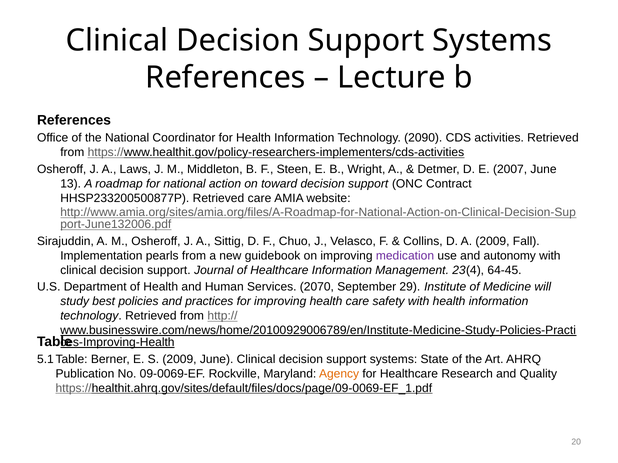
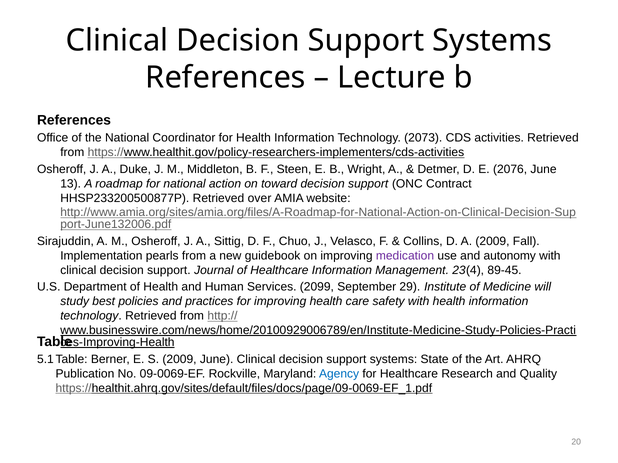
2090: 2090 -> 2073
Laws: Laws -> Duke
2007: 2007 -> 2076
Retrieved care: care -> over
64-45: 64-45 -> 89-45
2070: 2070 -> 2099
Agency colour: orange -> blue
